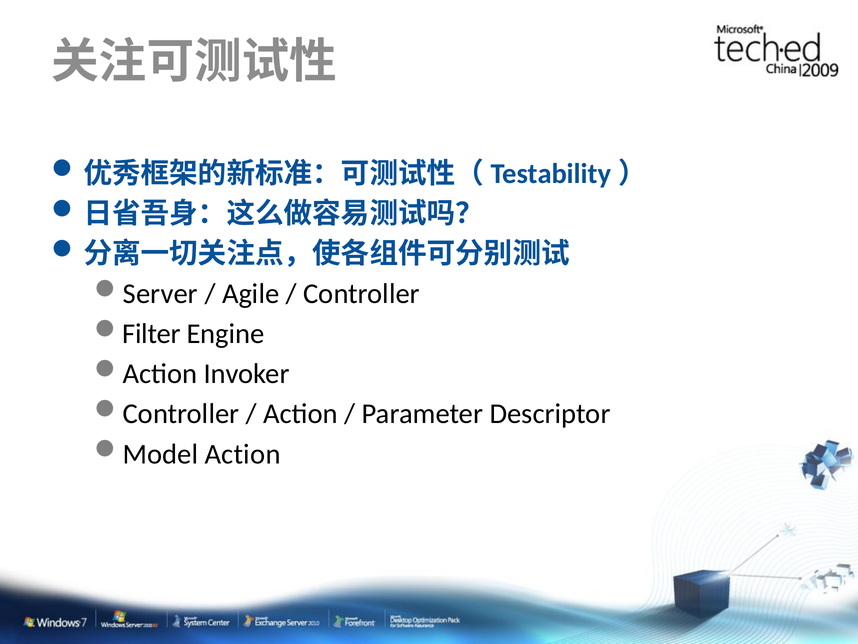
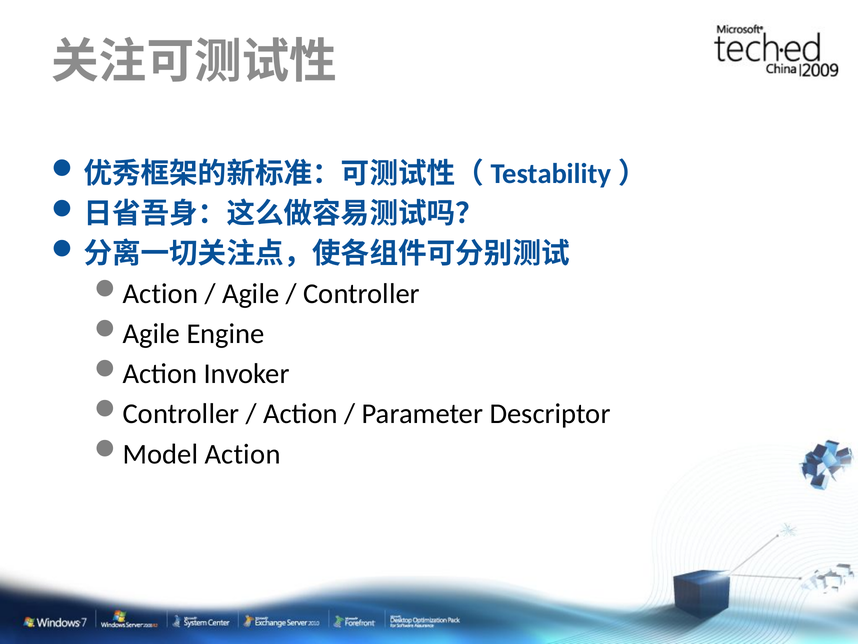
Server at (160, 294): Server -> Action
Filter at (152, 334): Filter -> Agile
